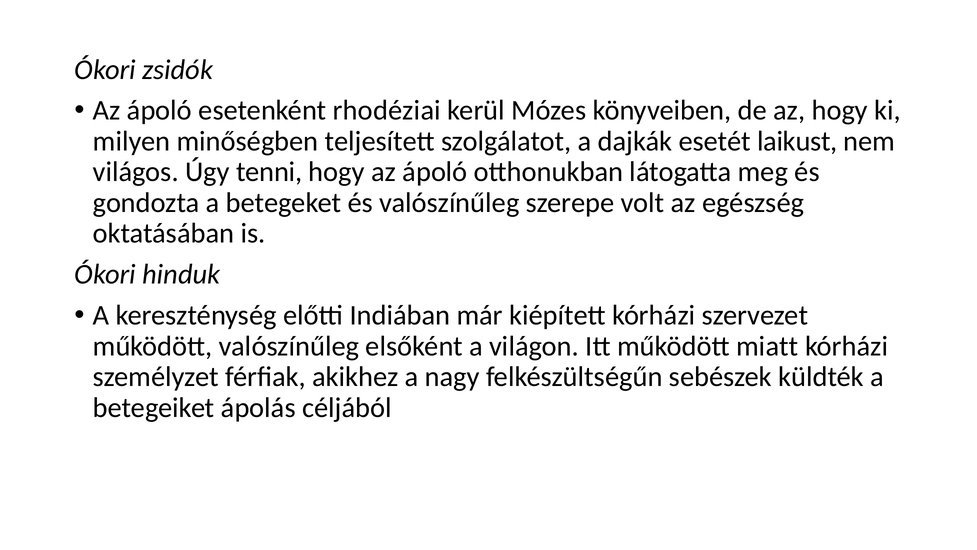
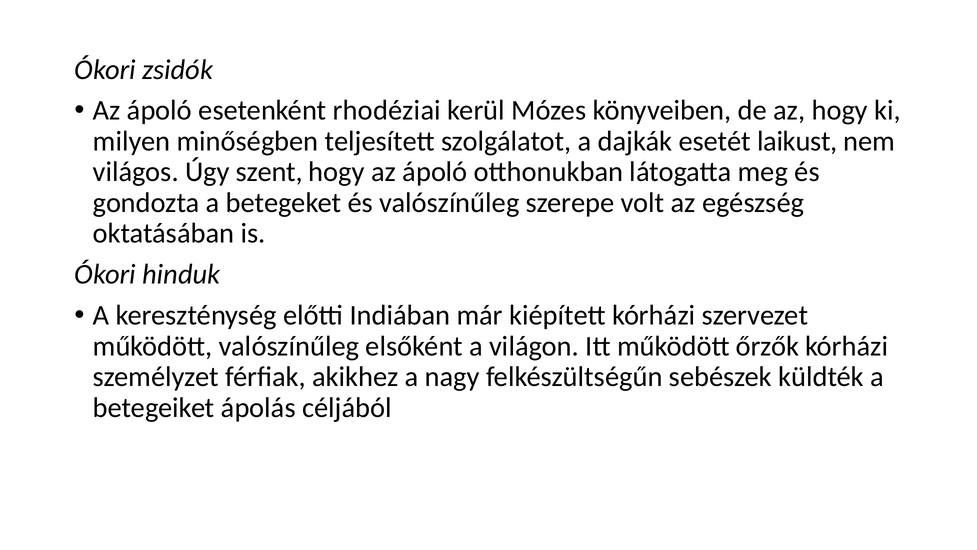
tenni: tenni -> szent
miatt: miatt -> őrzők
